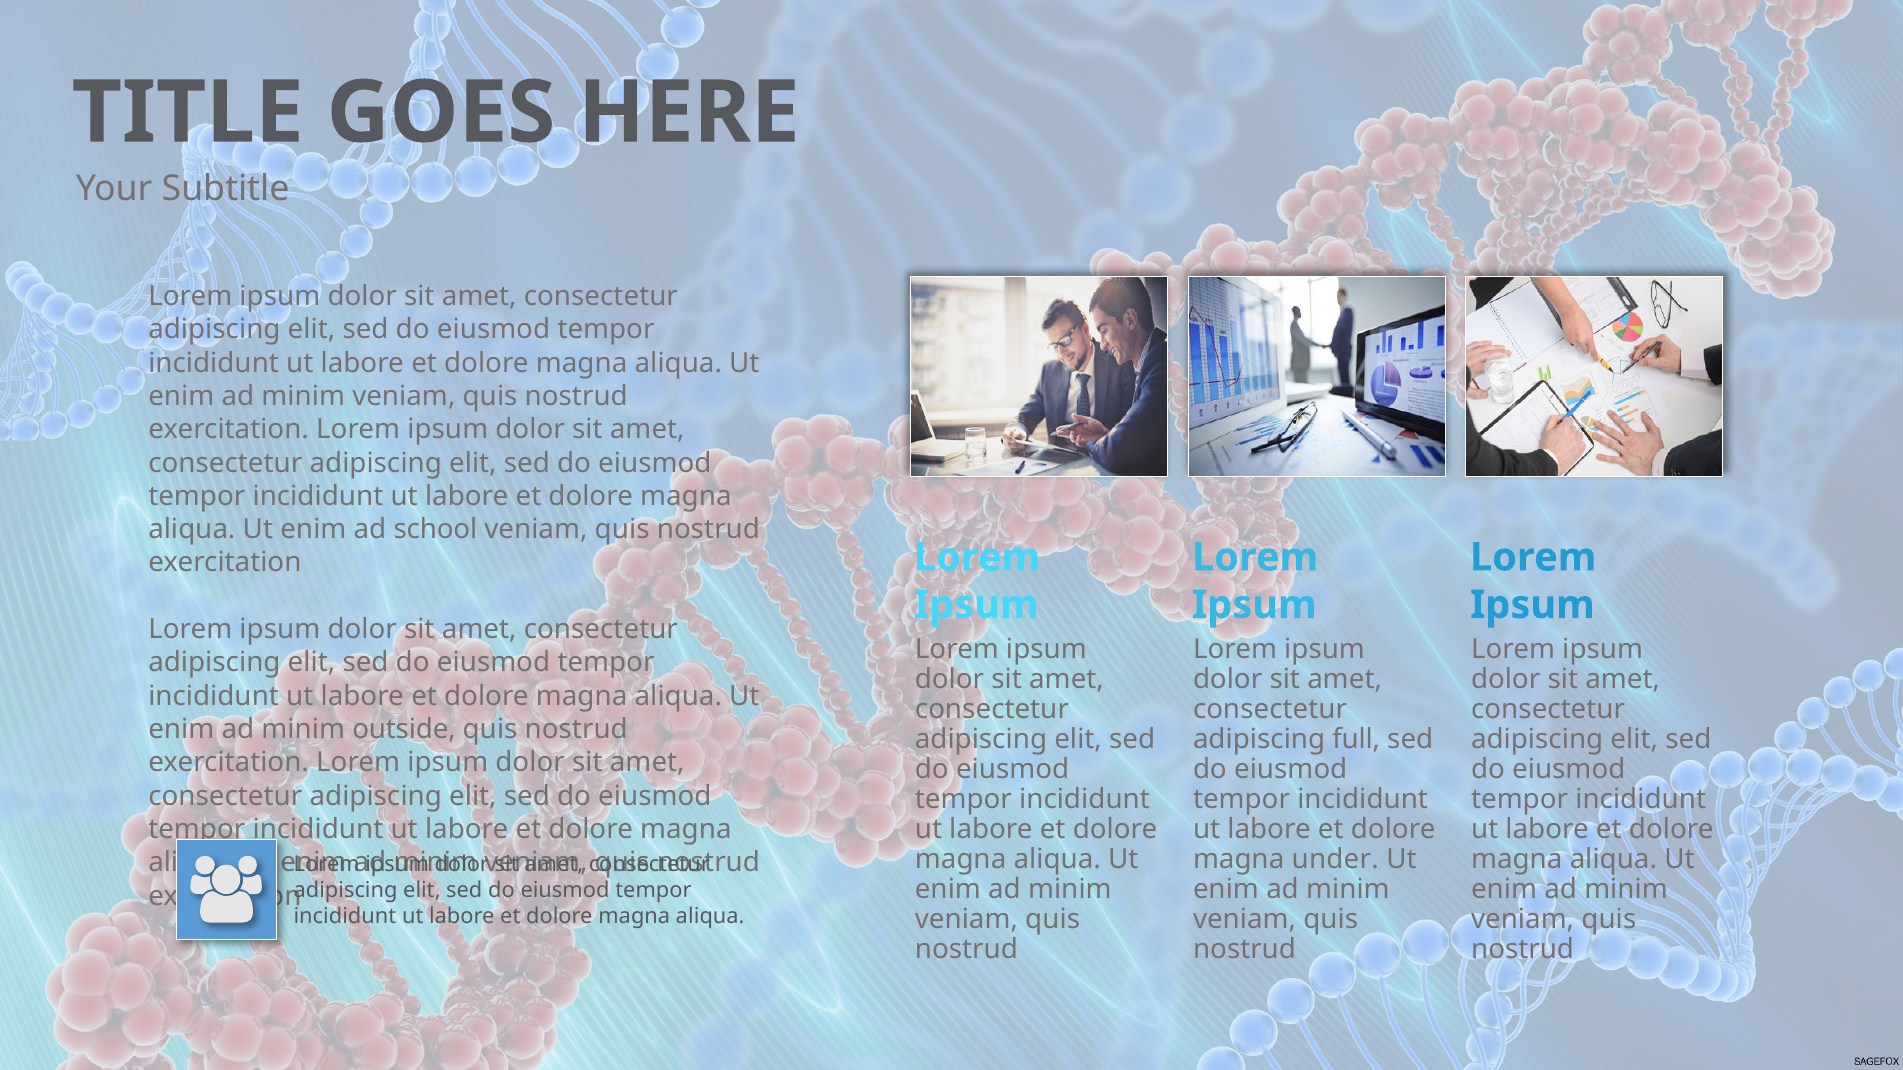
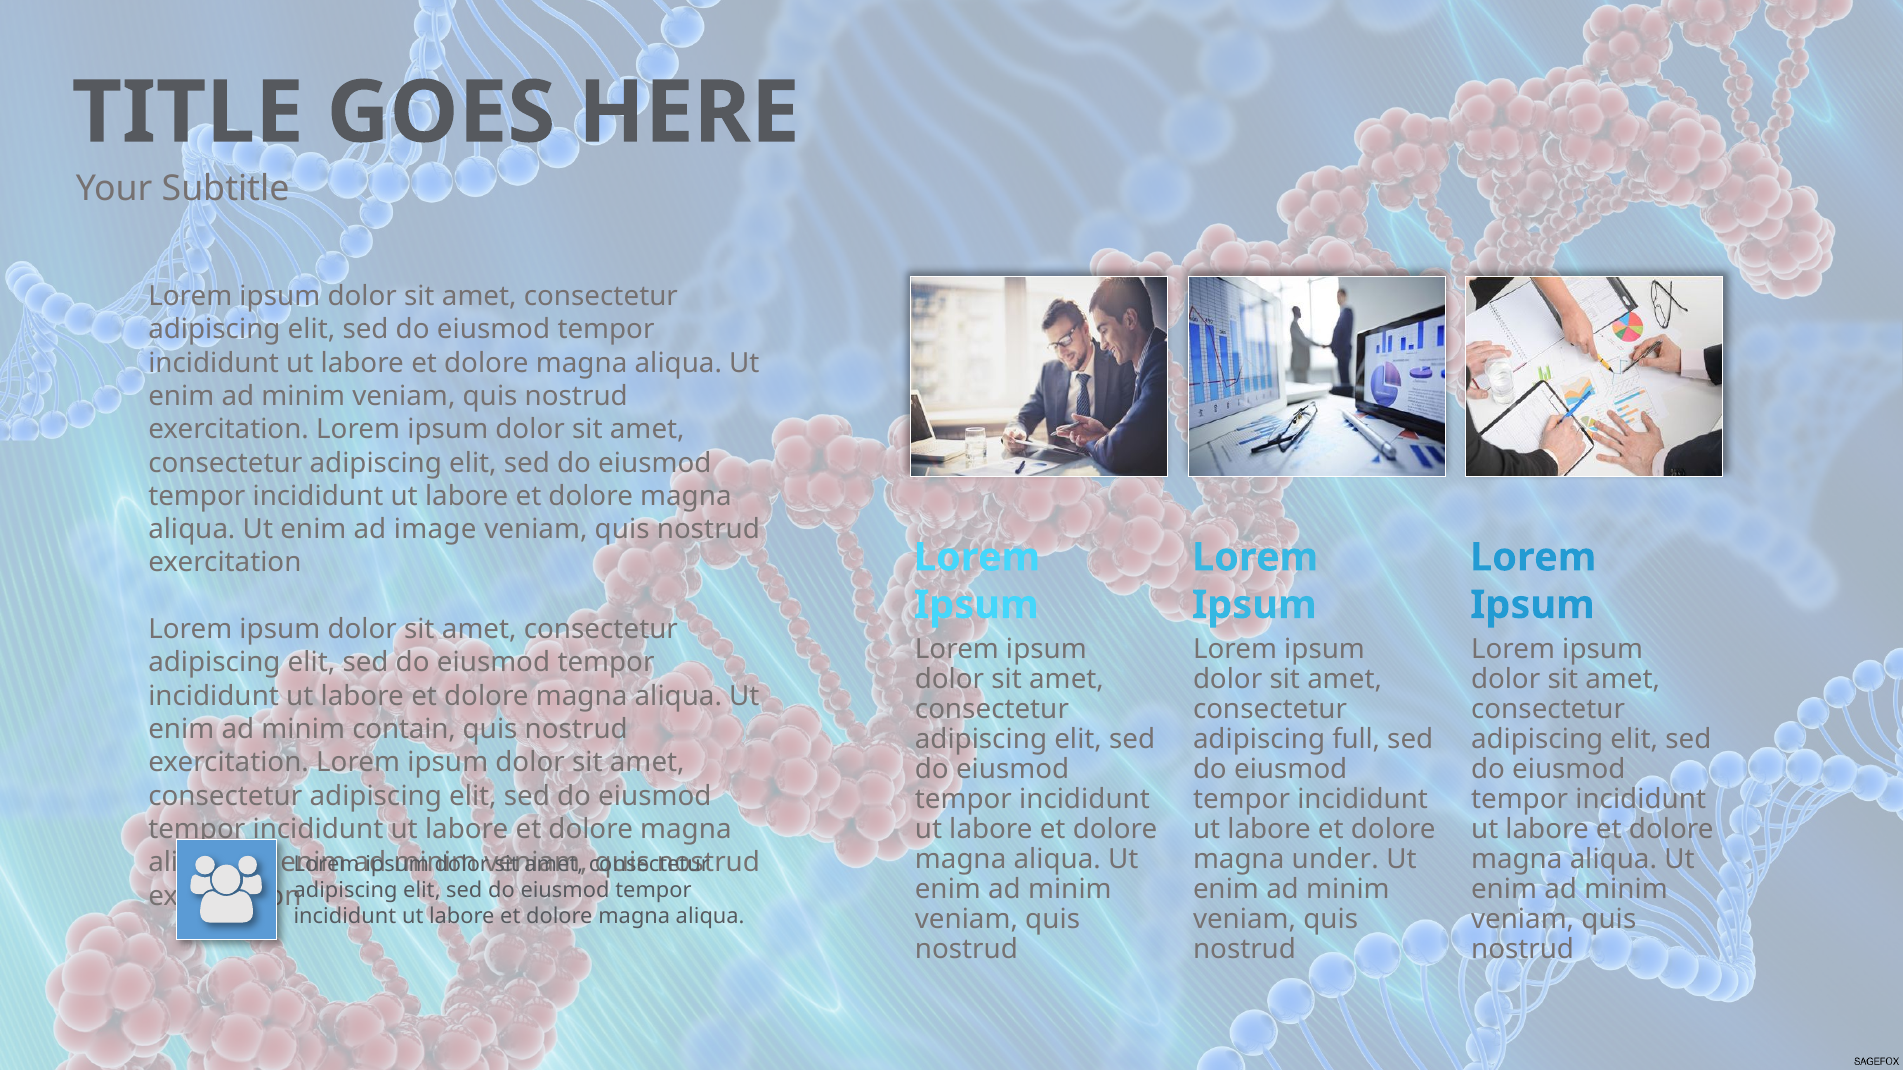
school: school -> image
outside: outside -> contain
